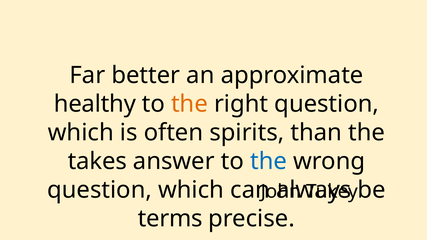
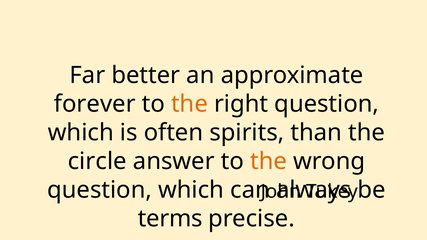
healthy: healthy -> forever
takes: takes -> circle
the at (269, 161) colour: blue -> orange
